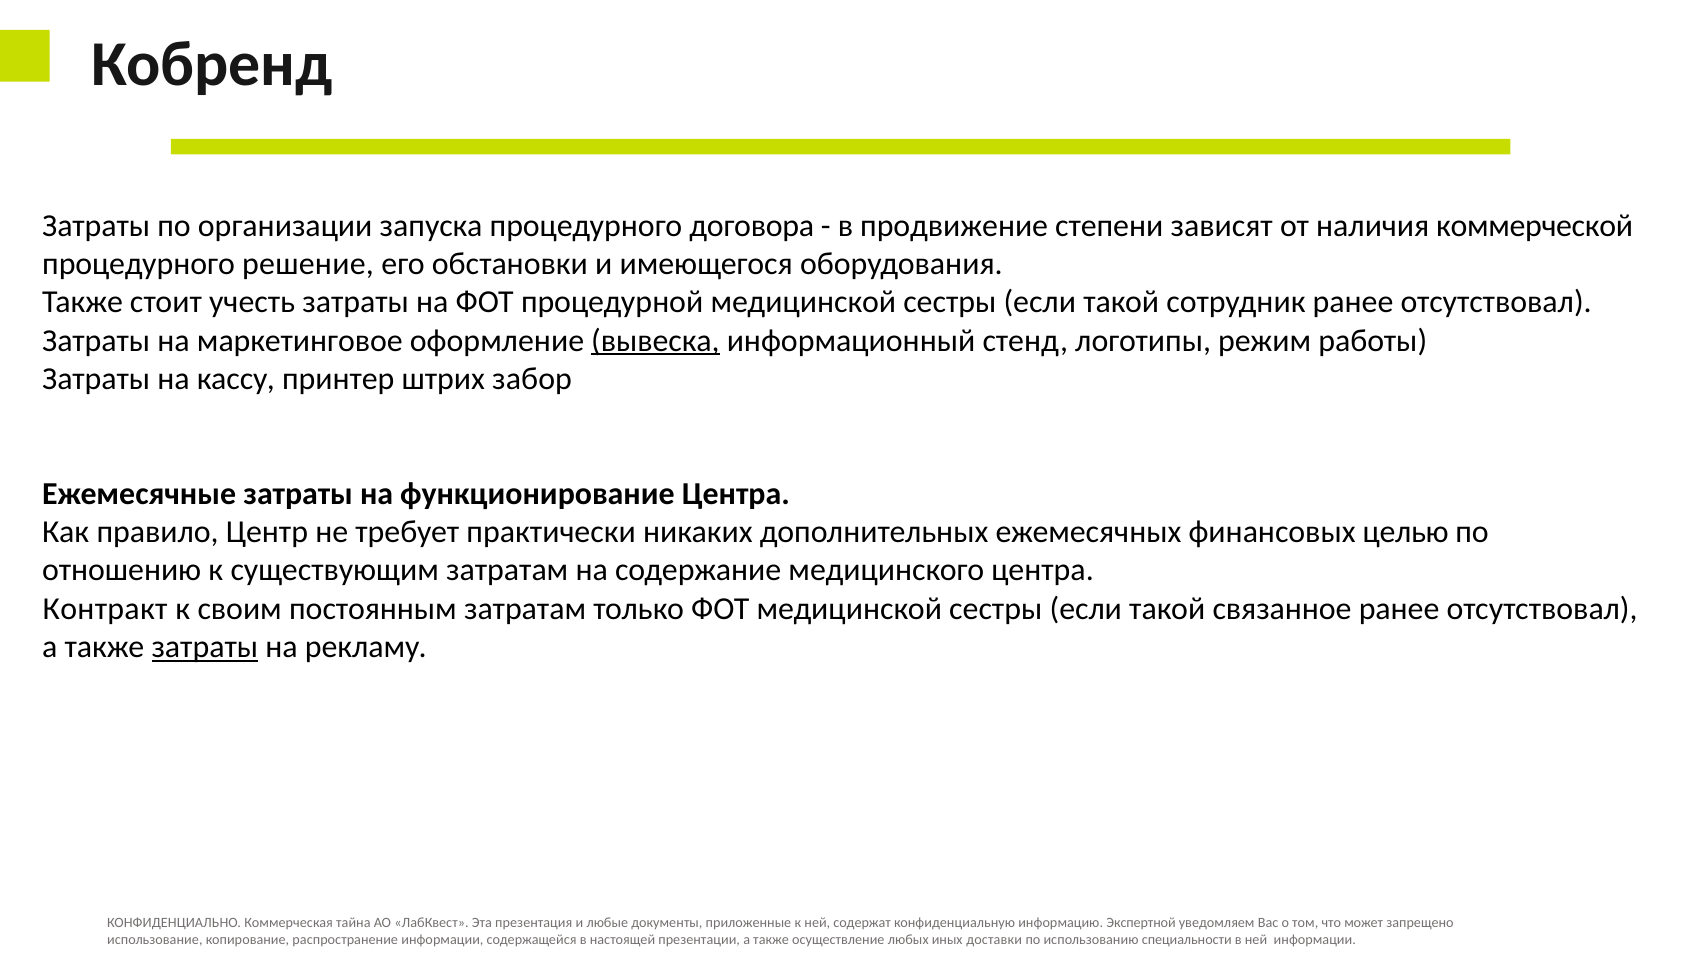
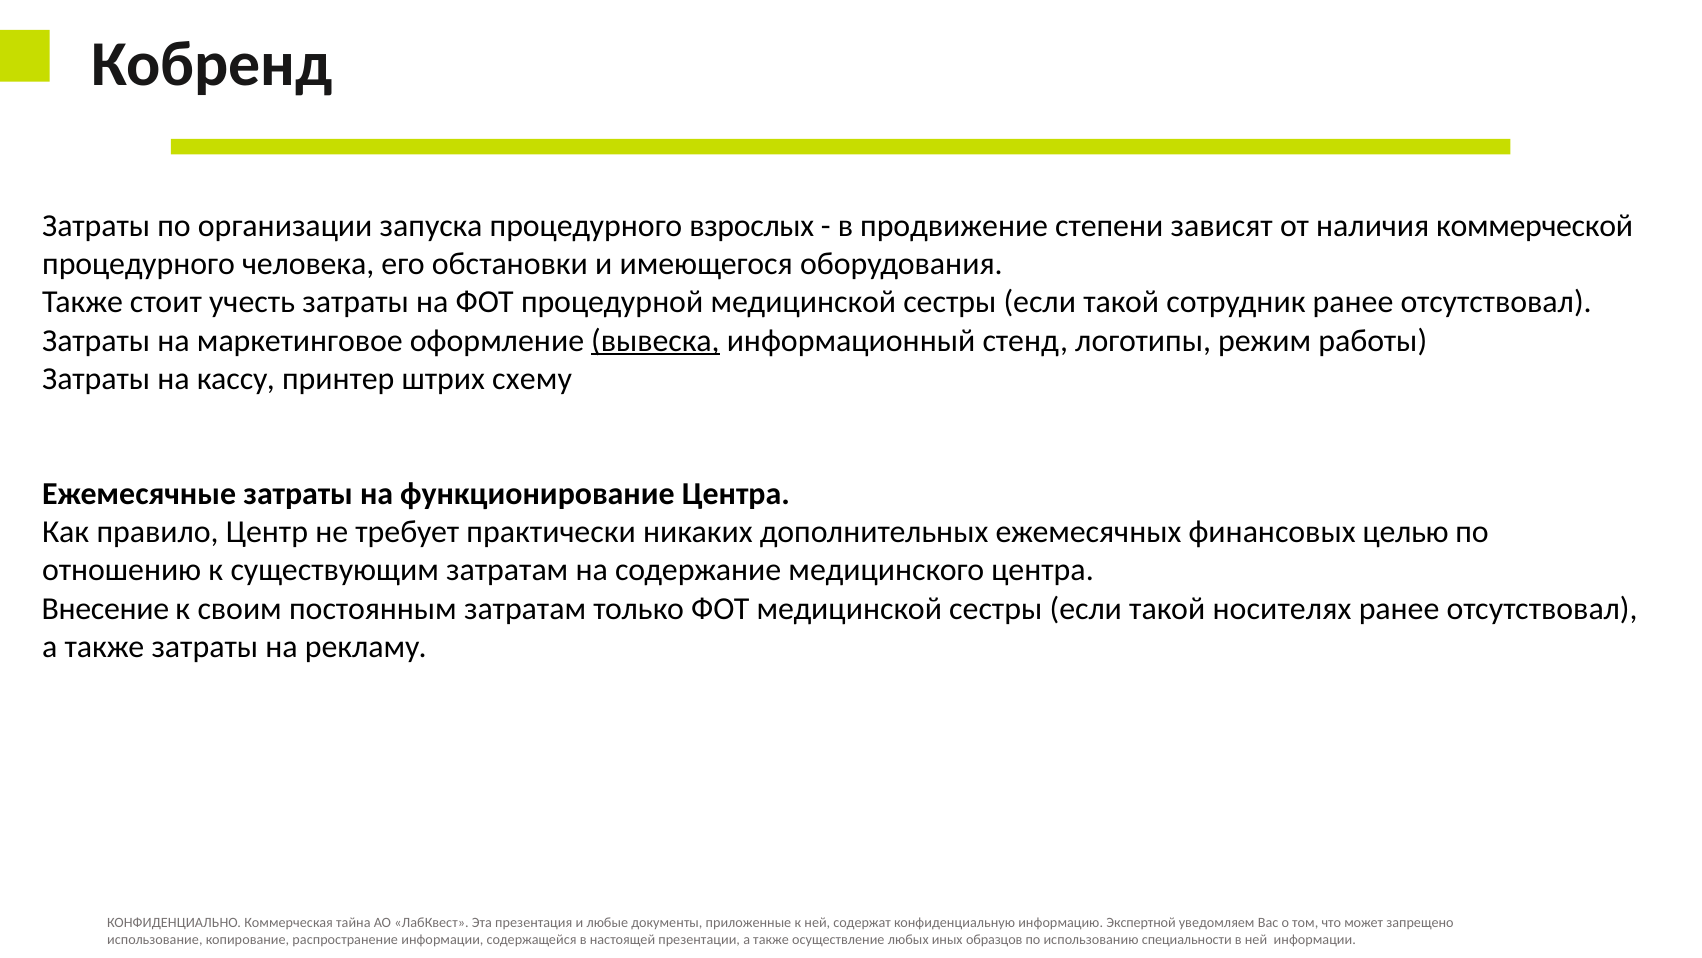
договора: договора -> взрослых
решение: решение -> человека
забор: забор -> схему
Контракт: Контракт -> Внесение
связанное: связанное -> носителях
затраты at (205, 647) underline: present -> none
доставки: доставки -> образцов
